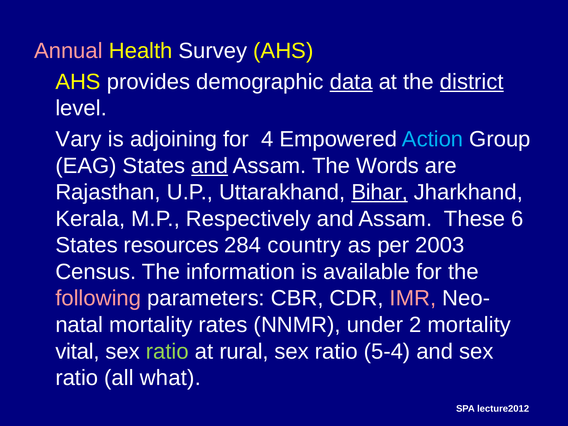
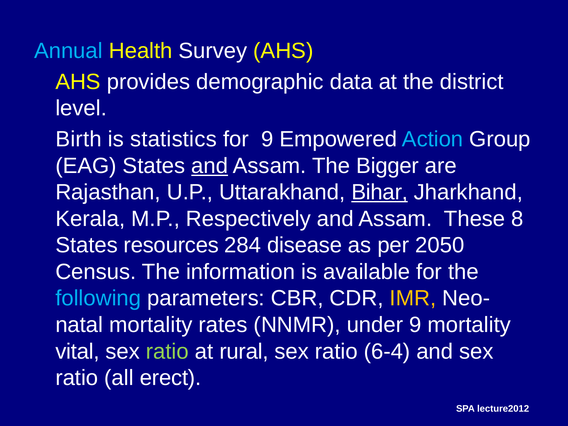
Annual colour: pink -> light blue
data underline: present -> none
district underline: present -> none
Vary: Vary -> Birth
adjoining: adjoining -> statistics
for 4: 4 -> 9
Words: Words -> Bigger
6: 6 -> 8
country: country -> disease
2003: 2003 -> 2050
following colour: pink -> light blue
IMR colour: pink -> yellow
under 2: 2 -> 9
5-4: 5-4 -> 6-4
what: what -> erect
